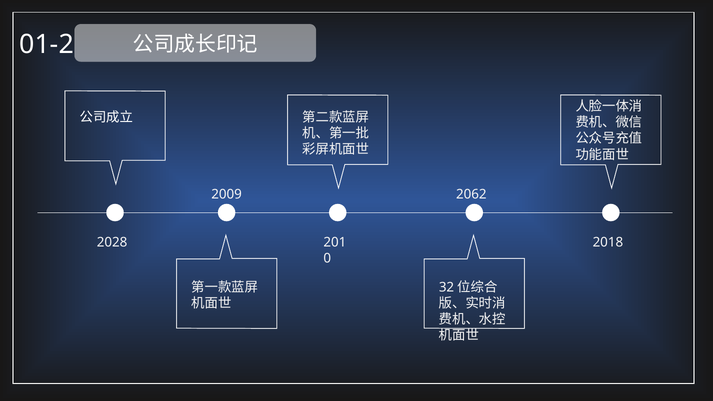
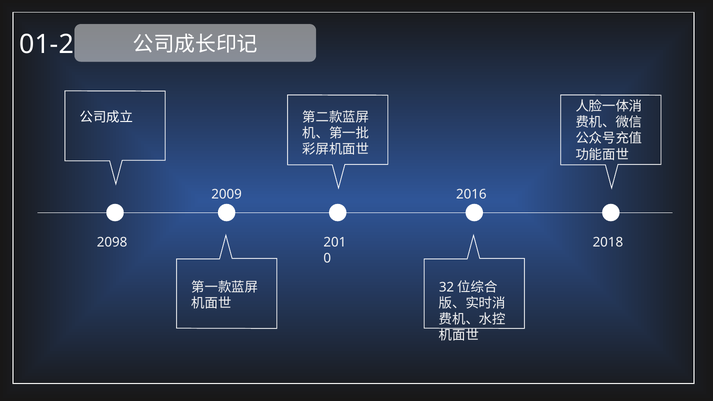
2062: 2062 -> 2016
2028: 2028 -> 2098
